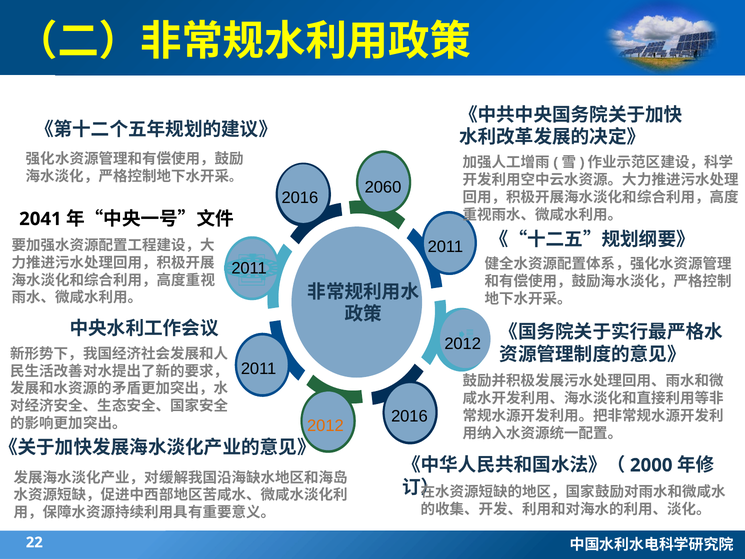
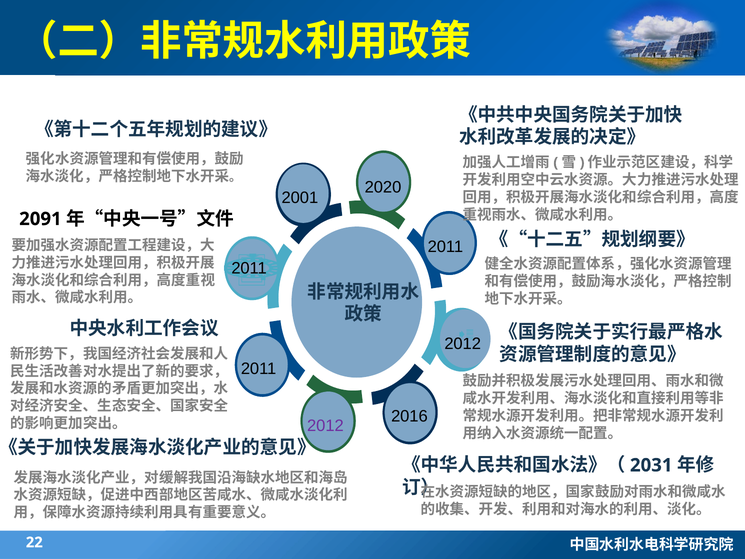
2060: 2060 -> 2020
2016 at (300, 198): 2016 -> 2001
2041: 2041 -> 2091
2012 at (325, 426) colour: orange -> purple
2000: 2000 -> 2031
